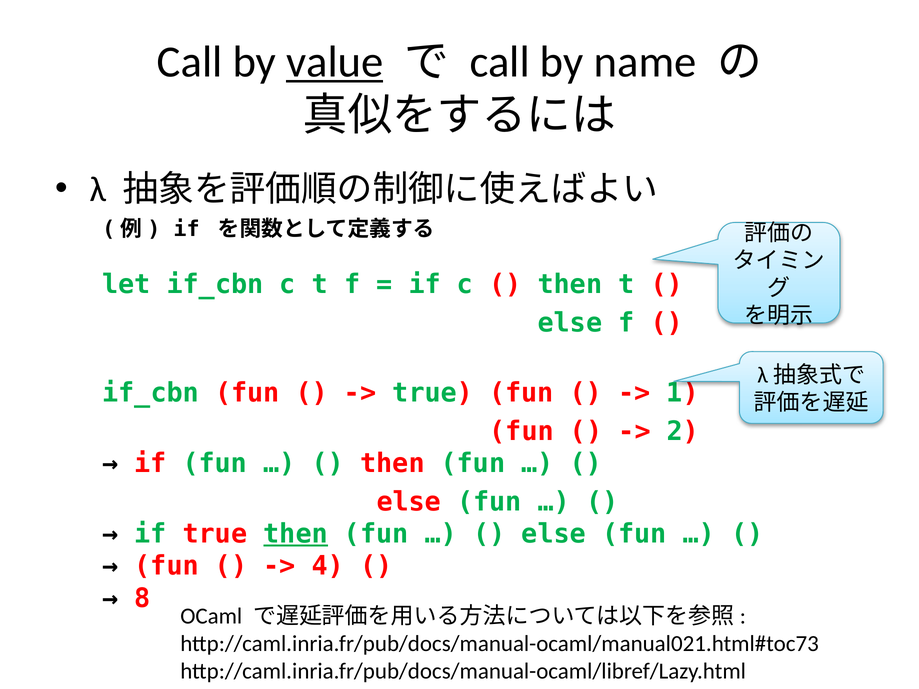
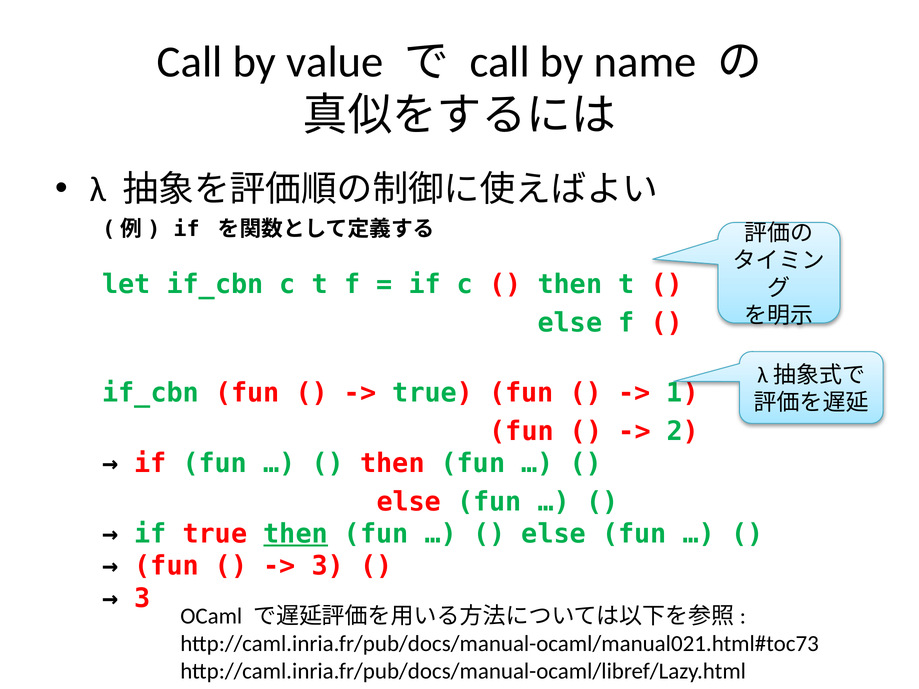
value underline: present -> none
4 at (328, 566): 4 -> 3
8 at (142, 598): 8 -> 3
